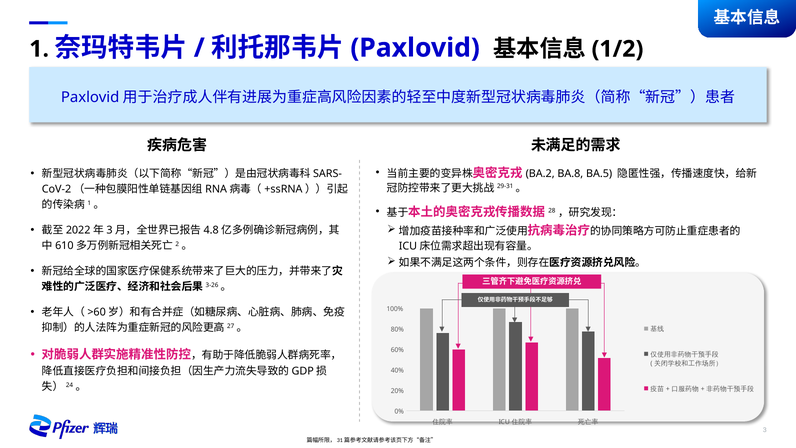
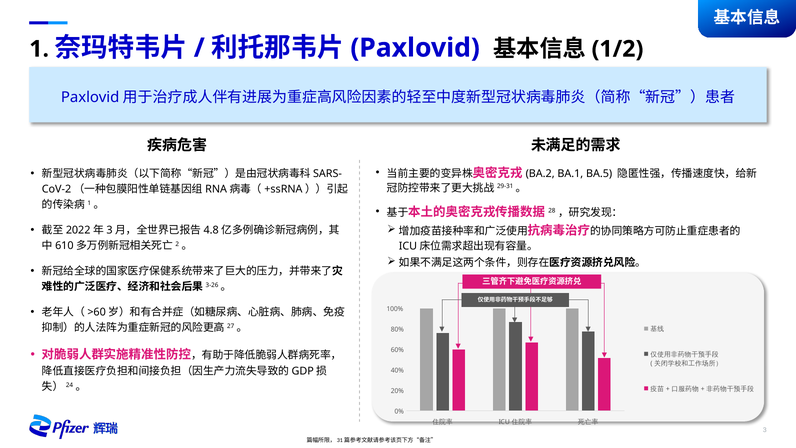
BA.8: BA.8 -> BA.1
